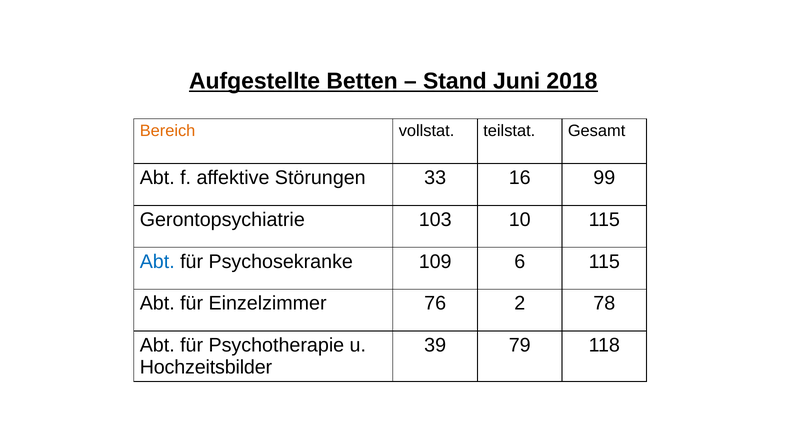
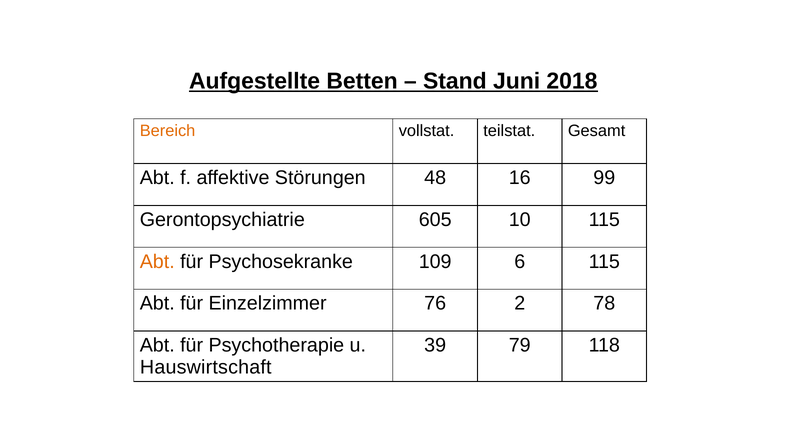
33: 33 -> 48
103: 103 -> 605
Abt at (157, 261) colour: blue -> orange
Hochzeitsbilder: Hochzeitsbilder -> Hauswirtschaft
